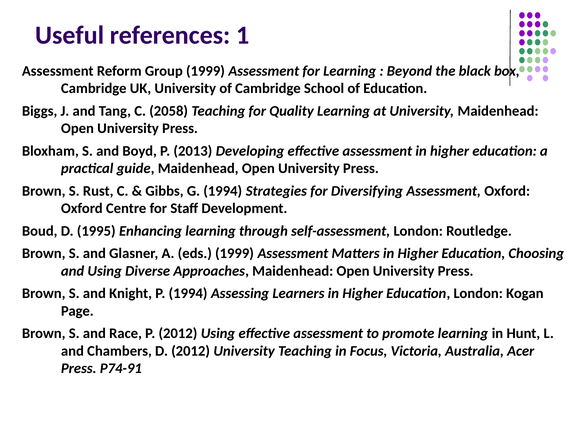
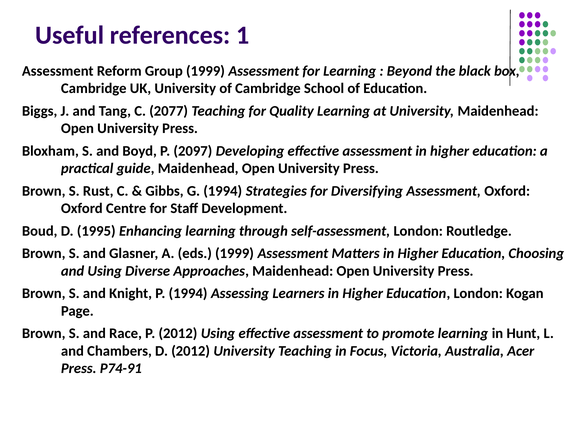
2058: 2058 -> 2077
2013: 2013 -> 2097
